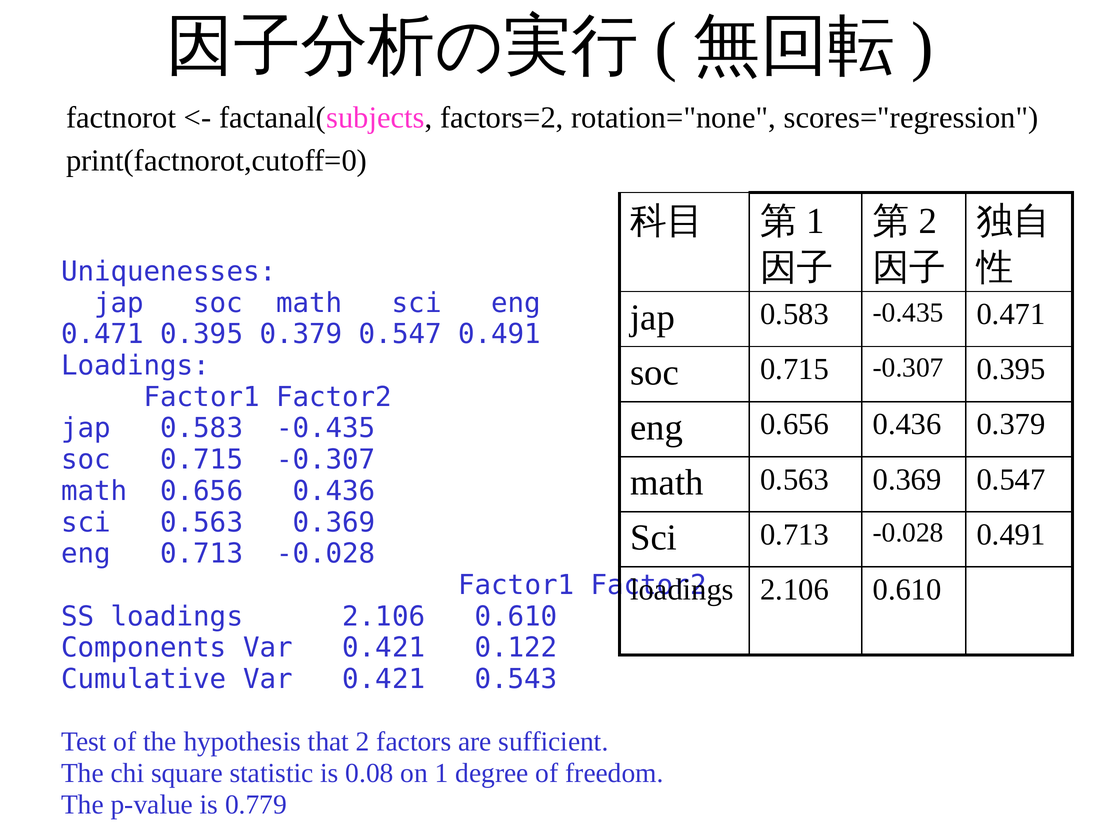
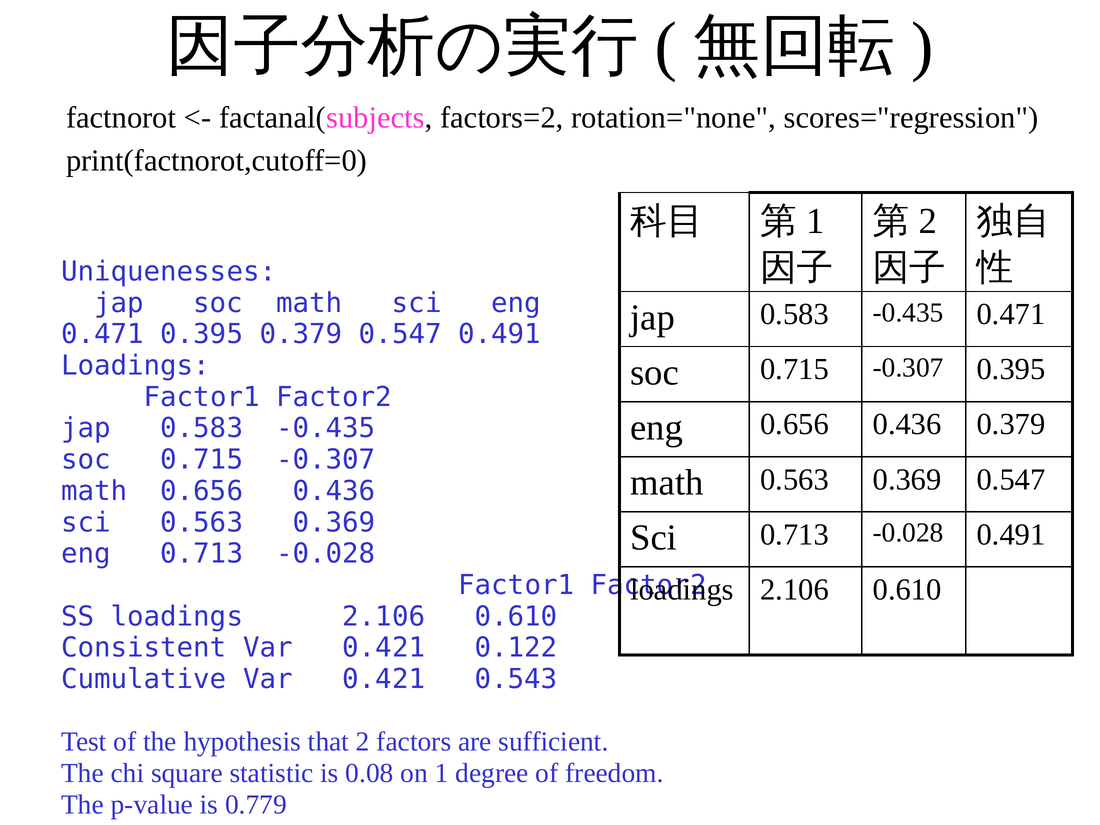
Components: Components -> Consistent
